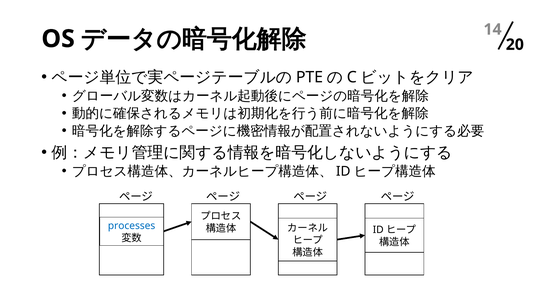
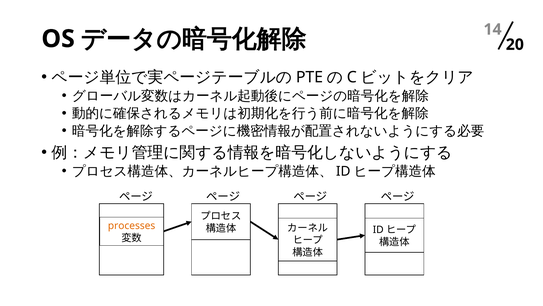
processes colour: blue -> orange
